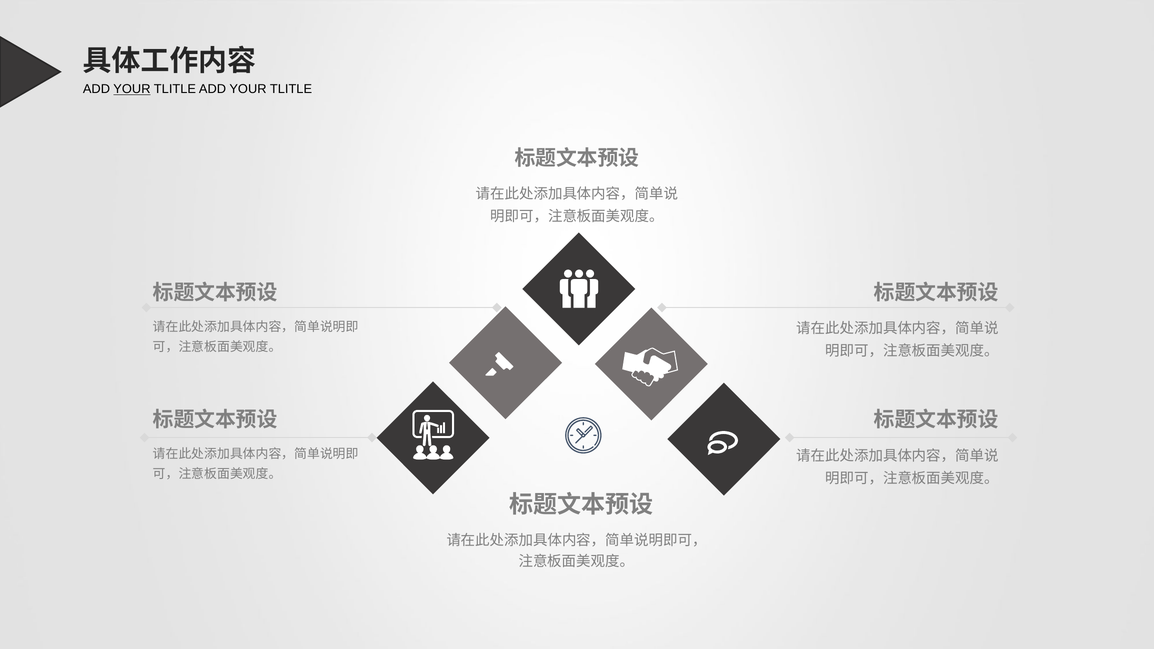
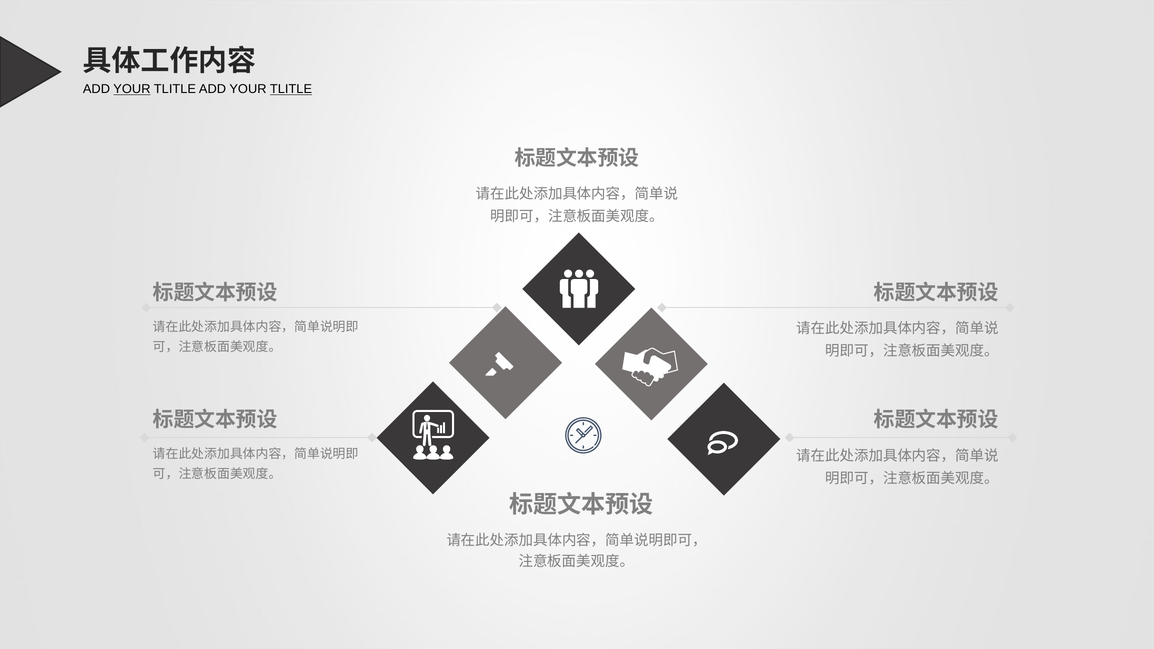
TLITLE at (291, 89) underline: none -> present
